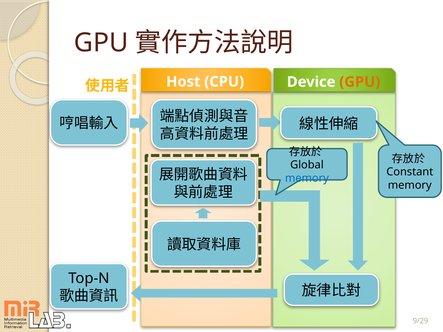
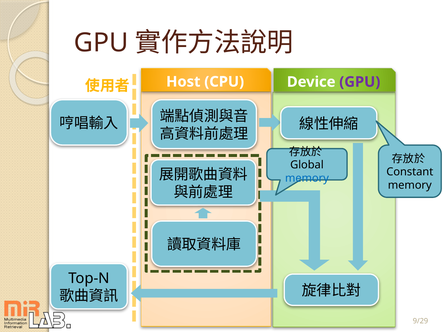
GPU at (360, 82) colour: orange -> purple
